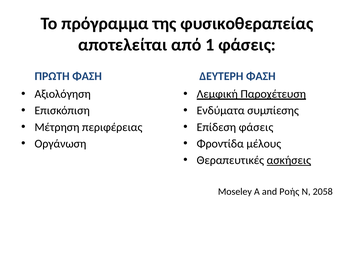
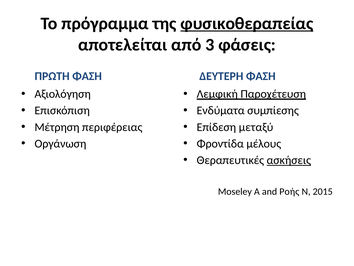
φυσικοθεραπείας underline: none -> present
1: 1 -> 3
Επίδεση φάσεις: φάσεις -> μεταξύ
2058: 2058 -> 2015
